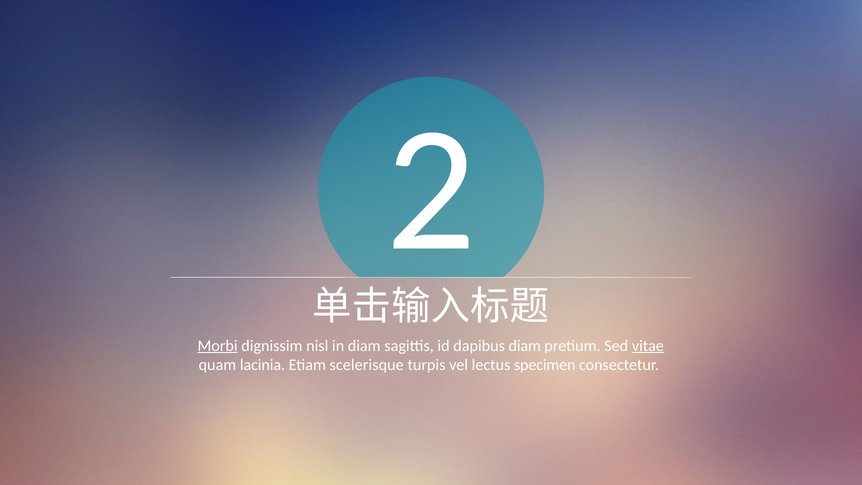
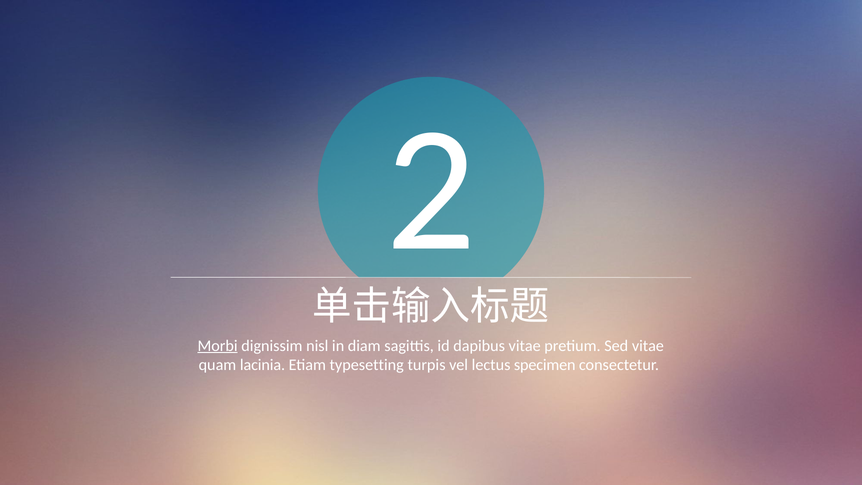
dapibus diam: diam -> vitae
vitae at (648, 346) underline: present -> none
scelerisque: scelerisque -> typesetting
